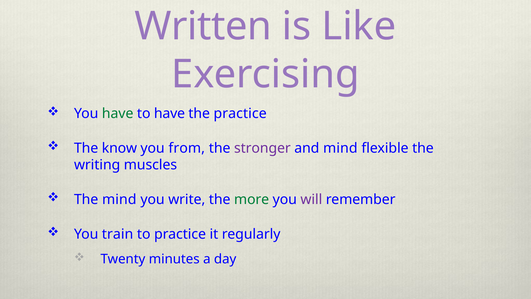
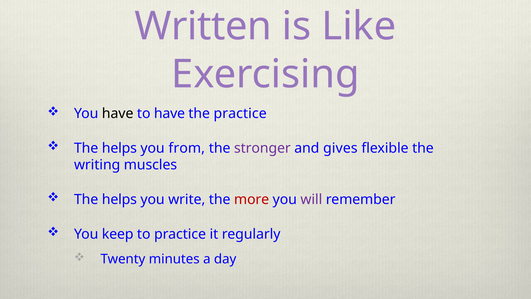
have at (118, 113) colour: green -> black
know at (119, 148): know -> helps
and mind: mind -> gives
mind at (119, 199): mind -> helps
more colour: green -> red
train: train -> keep
